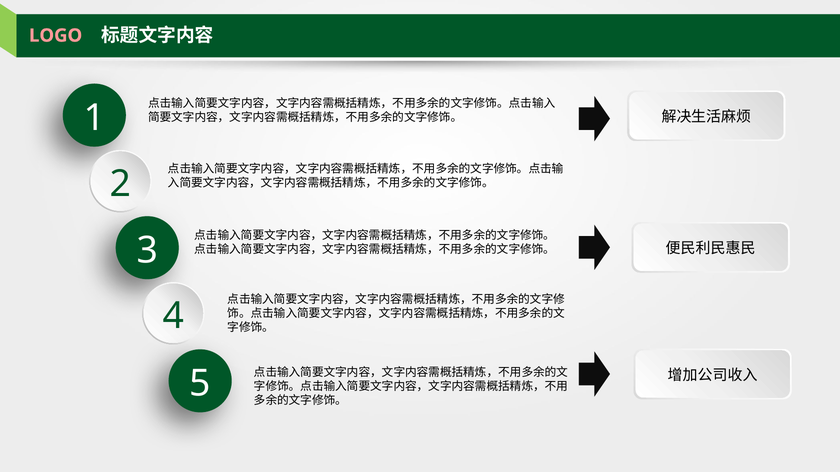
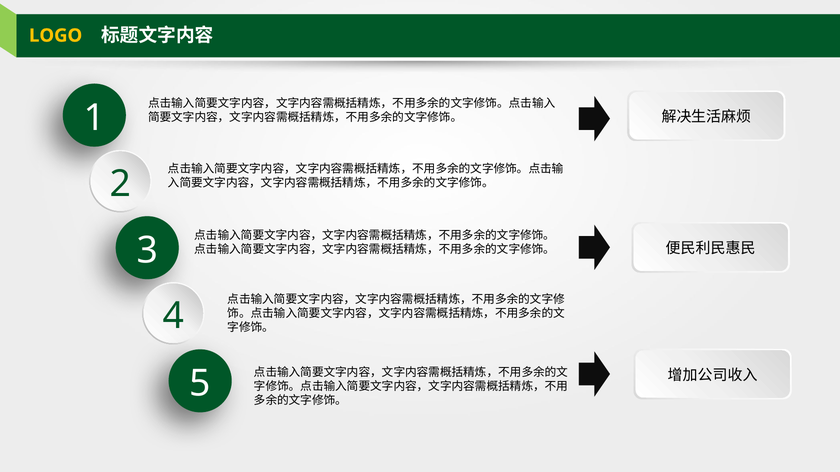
LOGO colour: pink -> yellow
